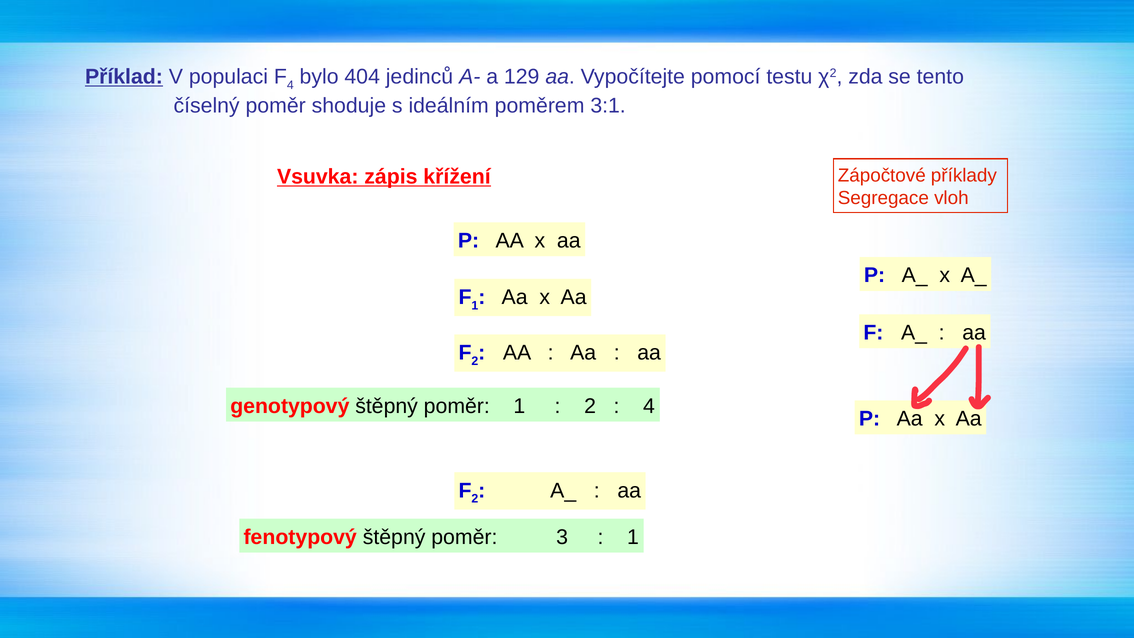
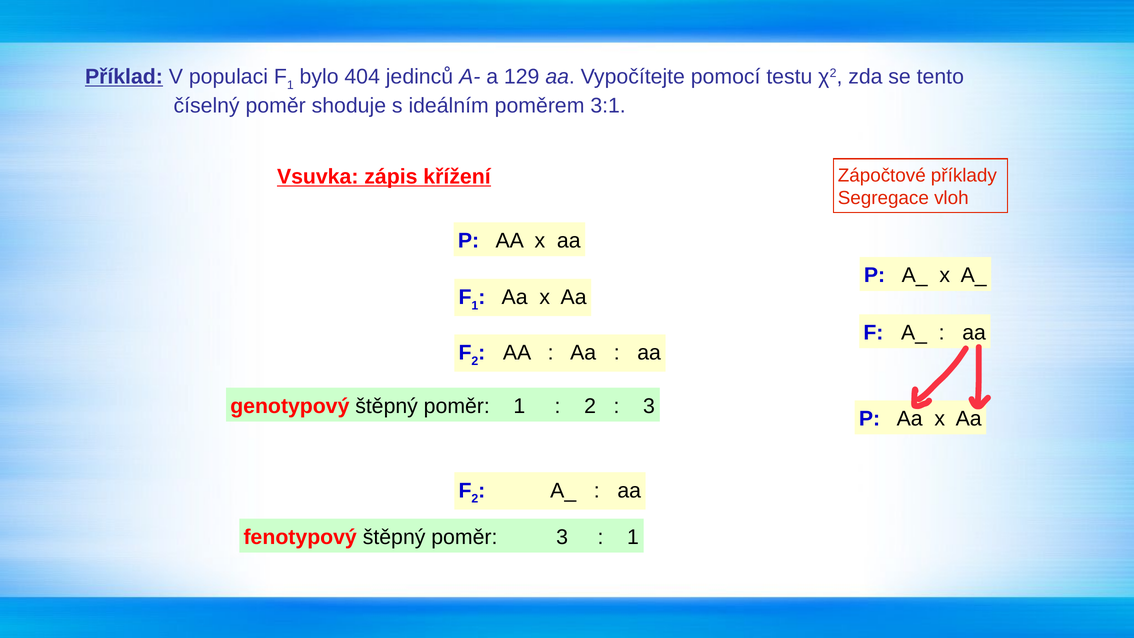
populaci F 4: 4 -> 1
4 at (649, 406): 4 -> 3
